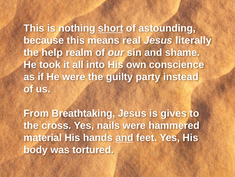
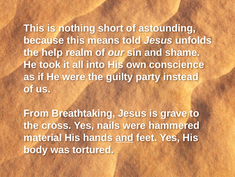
short underline: present -> none
real: real -> told
literally: literally -> unfolds
gives: gives -> grave
